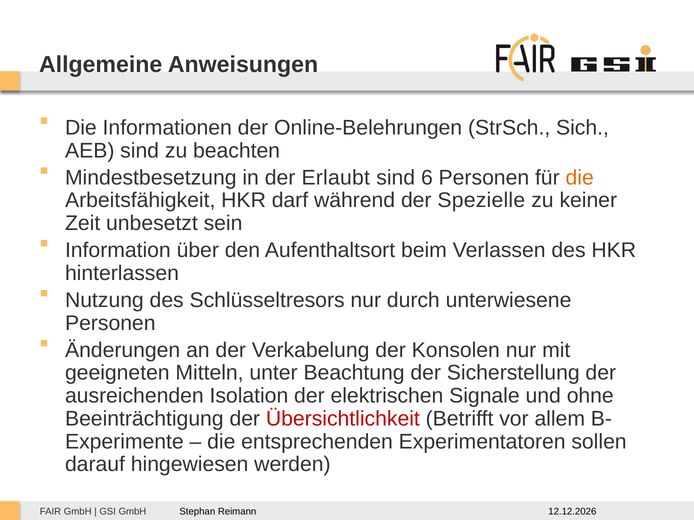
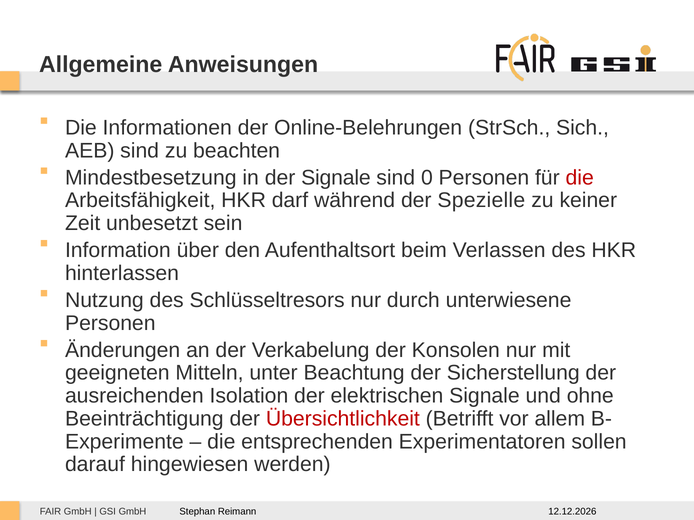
der Erlaubt: Erlaubt -> Signale
6: 6 -> 0
die at (580, 178) colour: orange -> red
